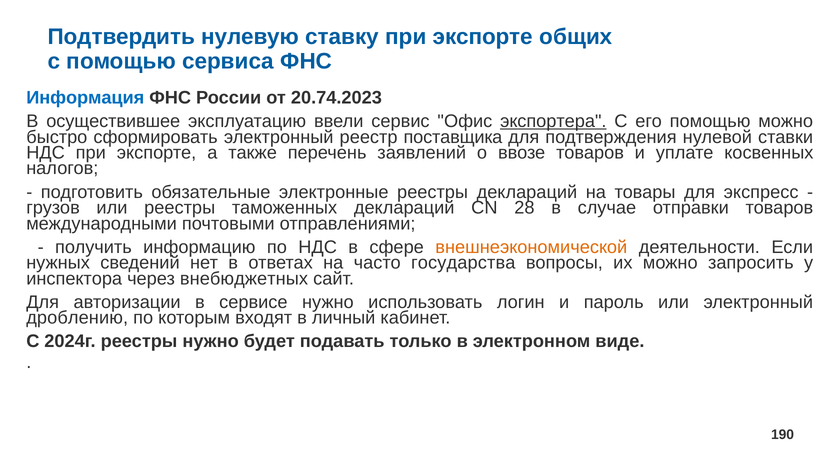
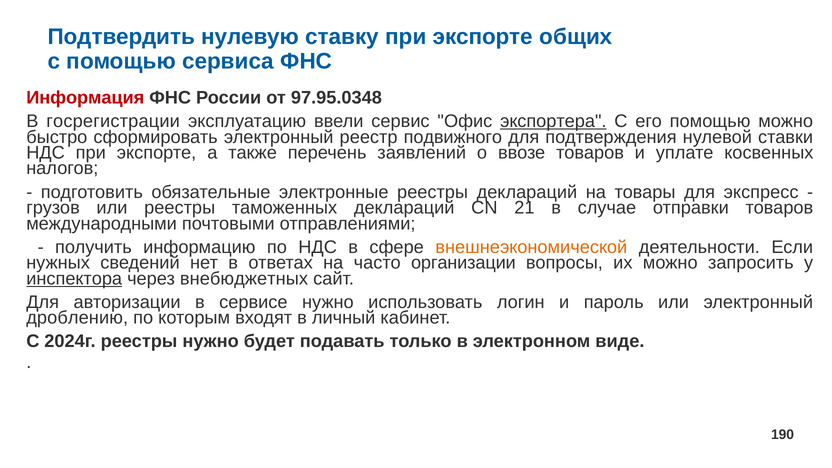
Информация colour: blue -> red
20.74.2023: 20.74.2023 -> 97.95.0348
осуществившее: осуществившее -> госрегистрации
поставщика: поставщика -> подвижного
28: 28 -> 21
государства: государства -> организации
инспектора underline: none -> present
